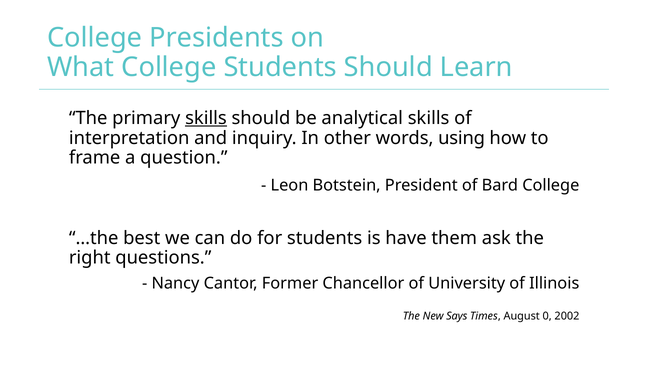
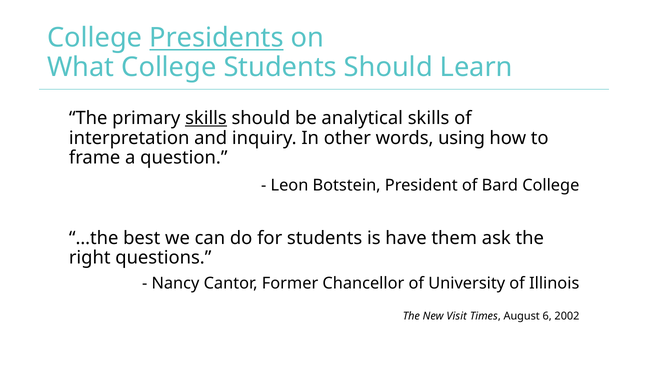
Presidents underline: none -> present
Says: Says -> Visit
0: 0 -> 6
